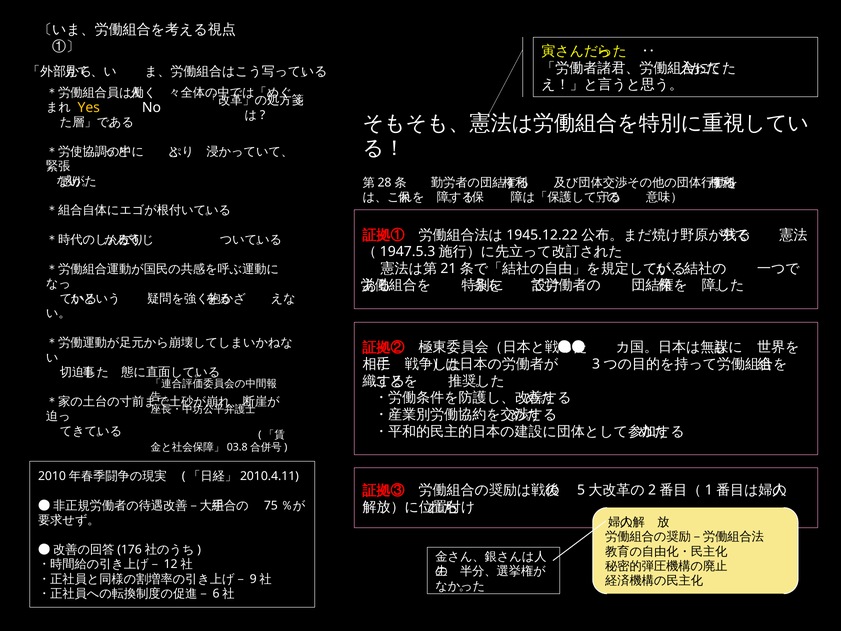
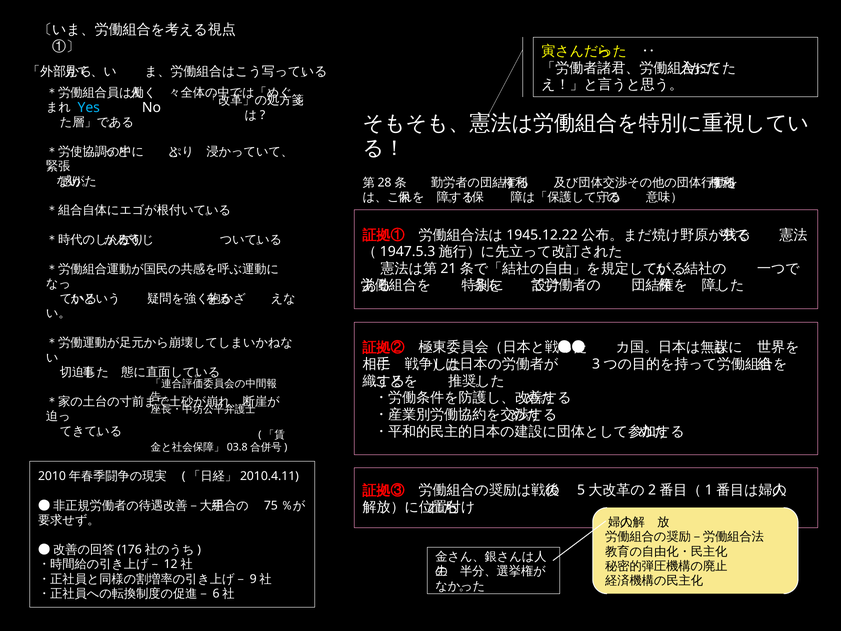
Yes colour: yellow -> light blue
